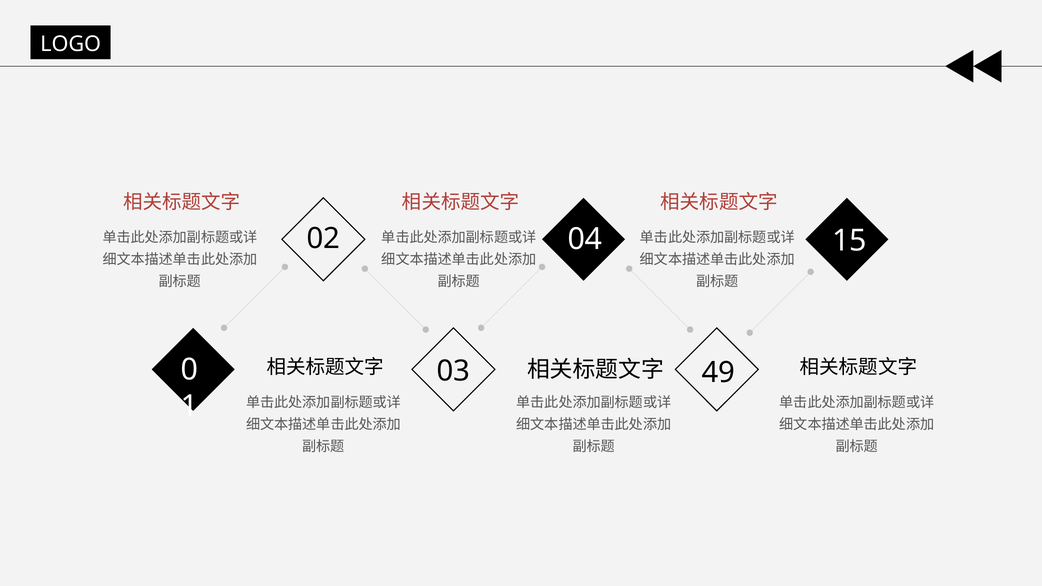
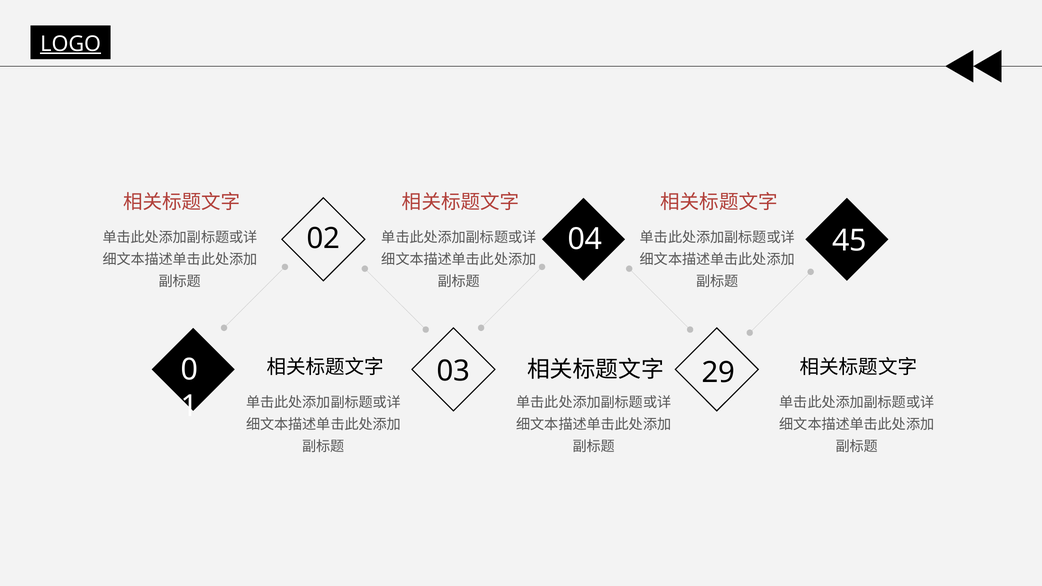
LOGO underline: none -> present
15: 15 -> 45
49: 49 -> 29
